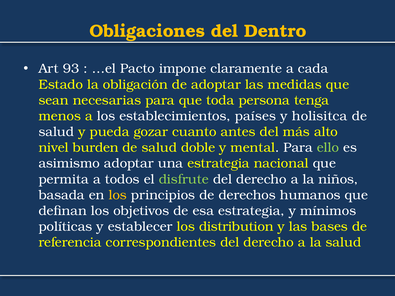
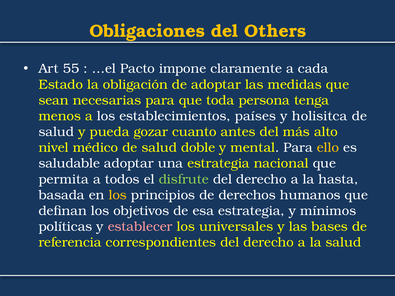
Dentro: Dentro -> Others
93: 93 -> 55
burden: burden -> médico
ello colour: light green -> yellow
asimismo: asimismo -> saludable
niños: niños -> hasta
establecer colour: white -> pink
distribution: distribution -> universales
